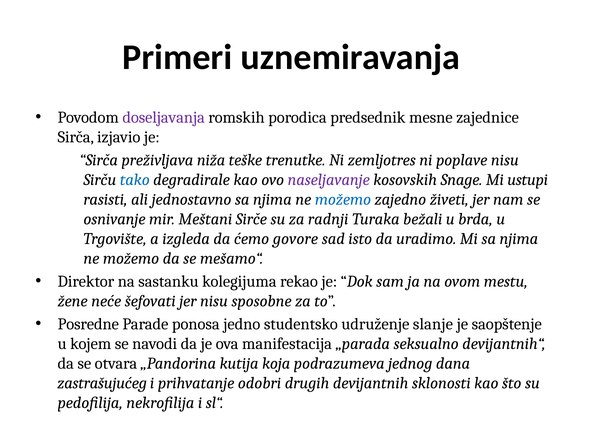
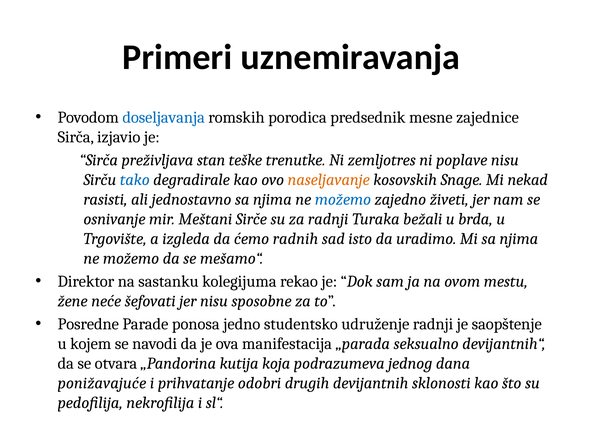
doseljavanja colour: purple -> blue
niža: niža -> stan
naseljavanje colour: purple -> orange
ustupi: ustupi -> nekad
govore: govore -> radnih
udruženje slanje: slanje -> radnji
zastrašujućeg: zastrašujućeg -> ponižavajuće
